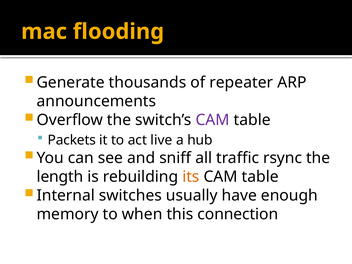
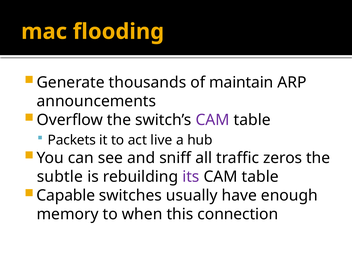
repeater: repeater -> maintain
rsync: rsync -> zeros
length: length -> subtle
its colour: orange -> purple
Internal: Internal -> Capable
